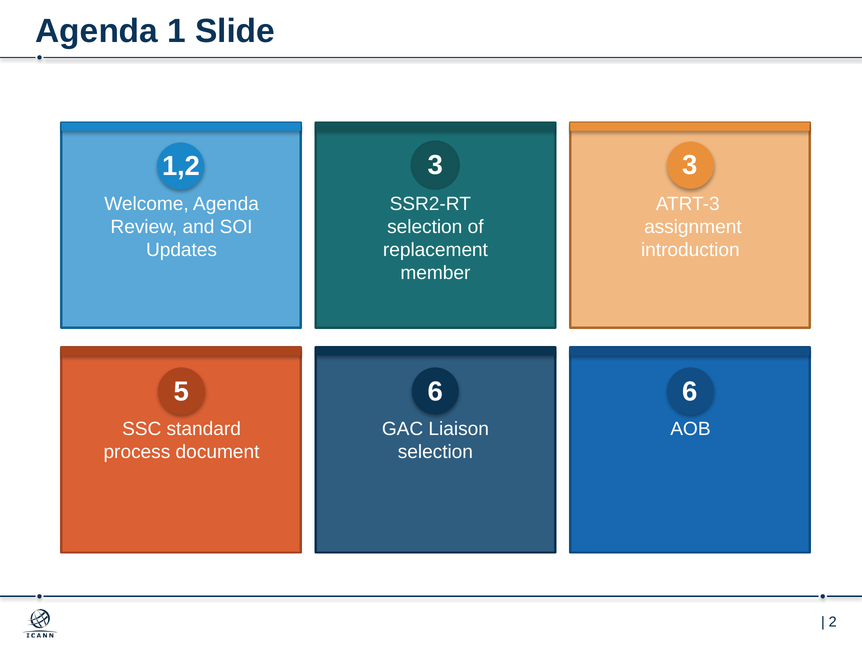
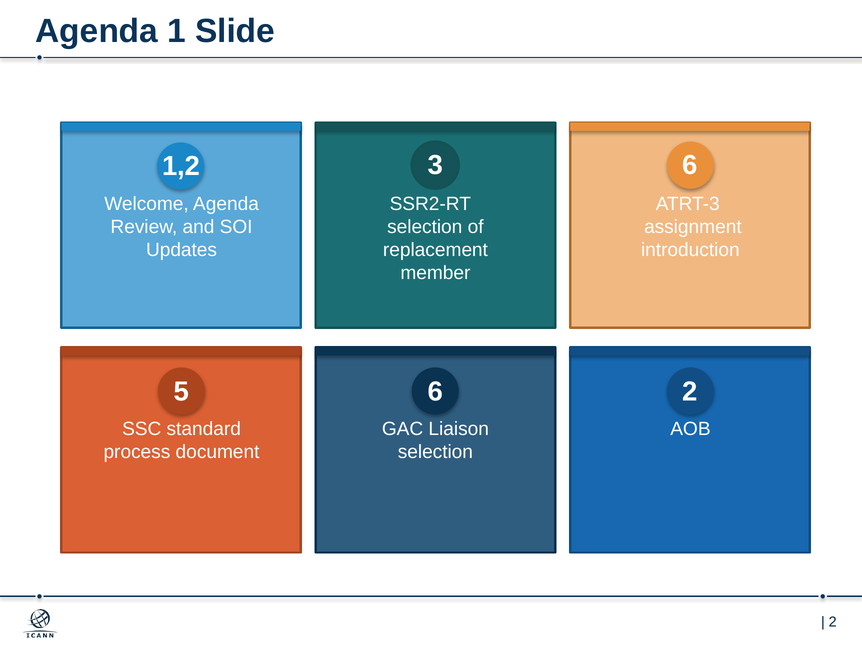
3 3: 3 -> 6
6 6: 6 -> 2
